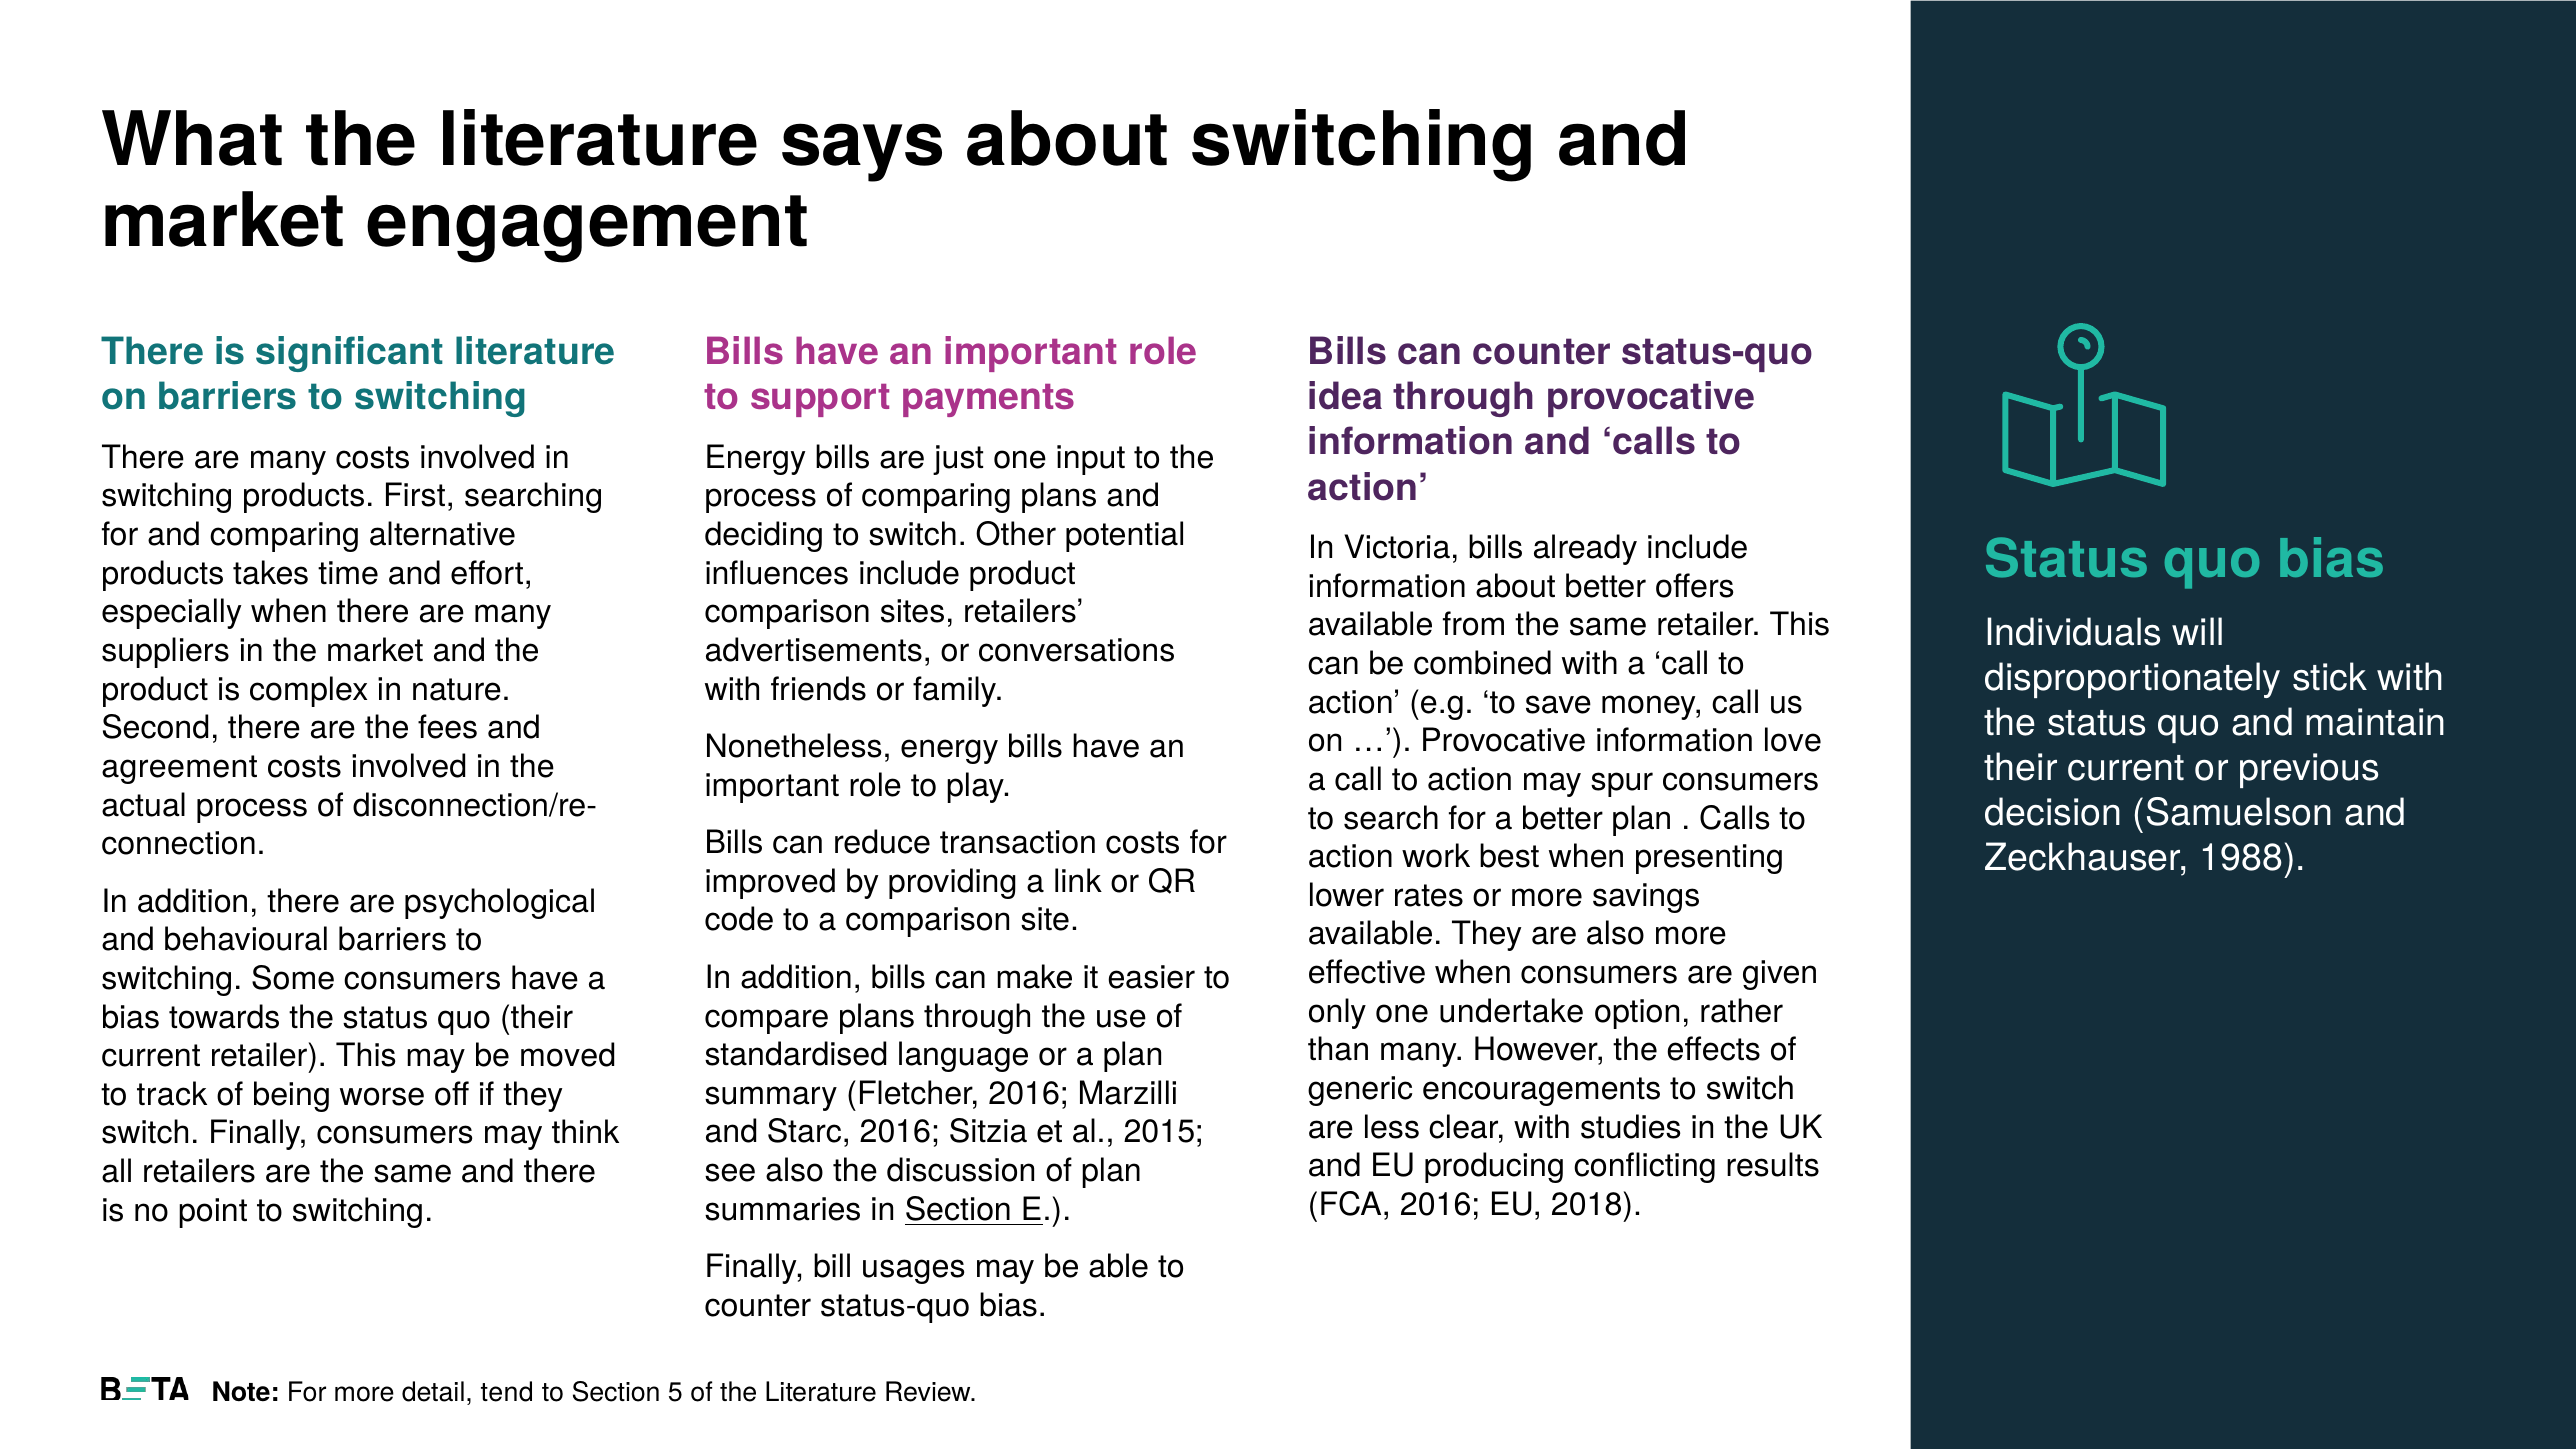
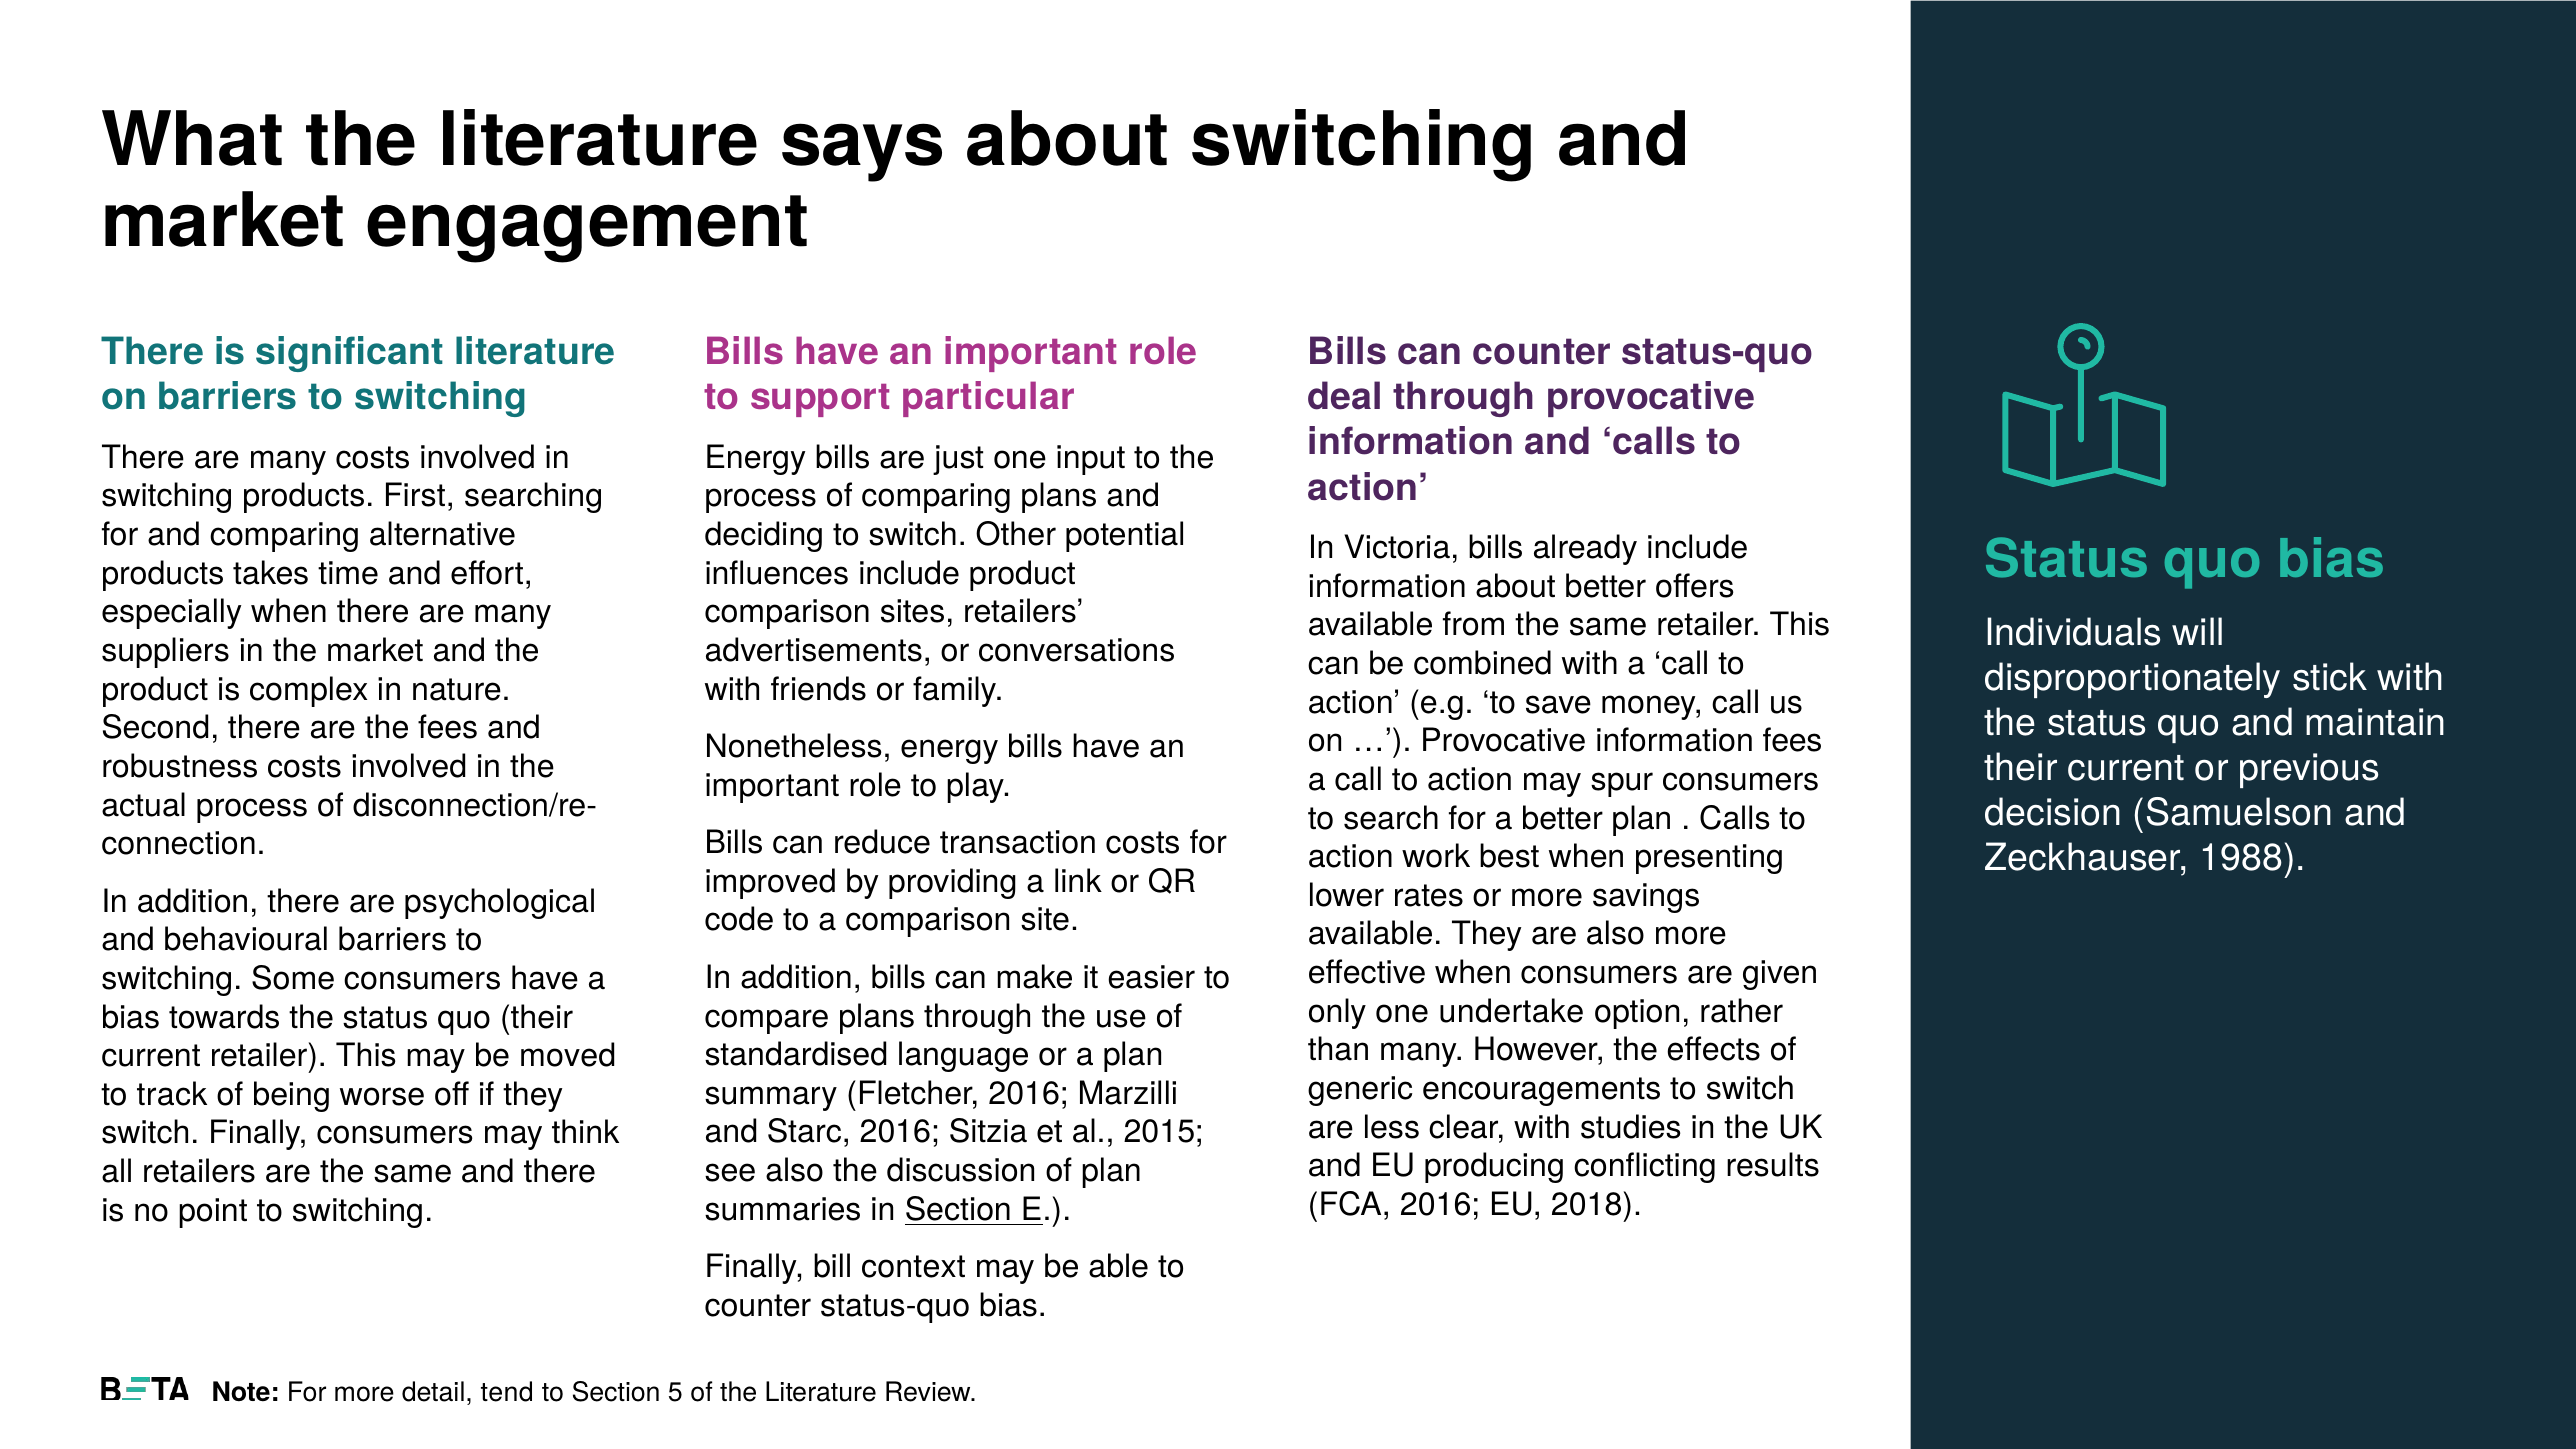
payments: payments -> particular
idea: idea -> deal
information love: love -> fees
agreement: agreement -> robustness
usages: usages -> context
